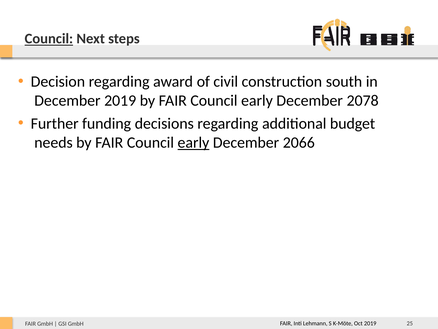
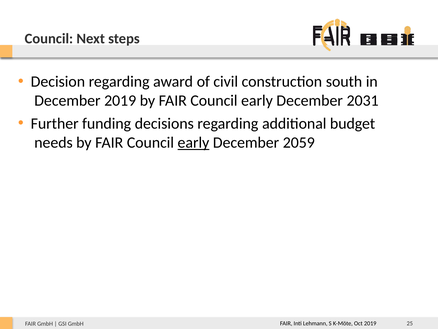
Council at (49, 39) underline: present -> none
2078: 2078 -> 2031
2066: 2066 -> 2059
